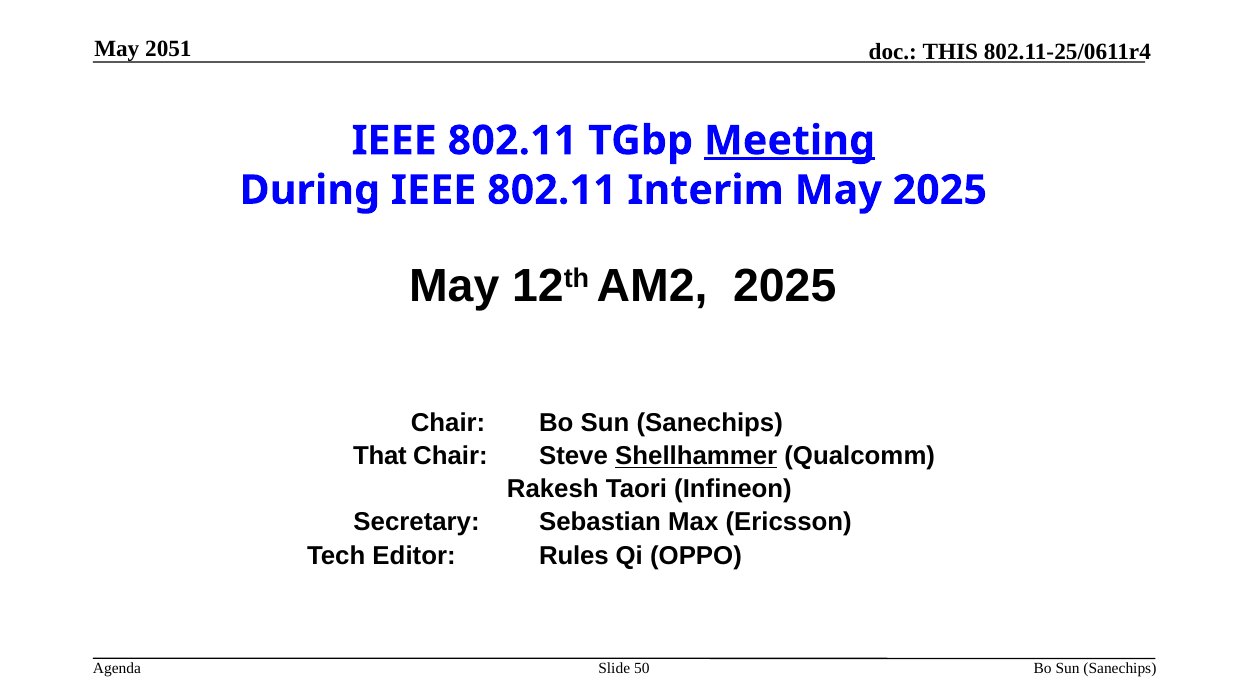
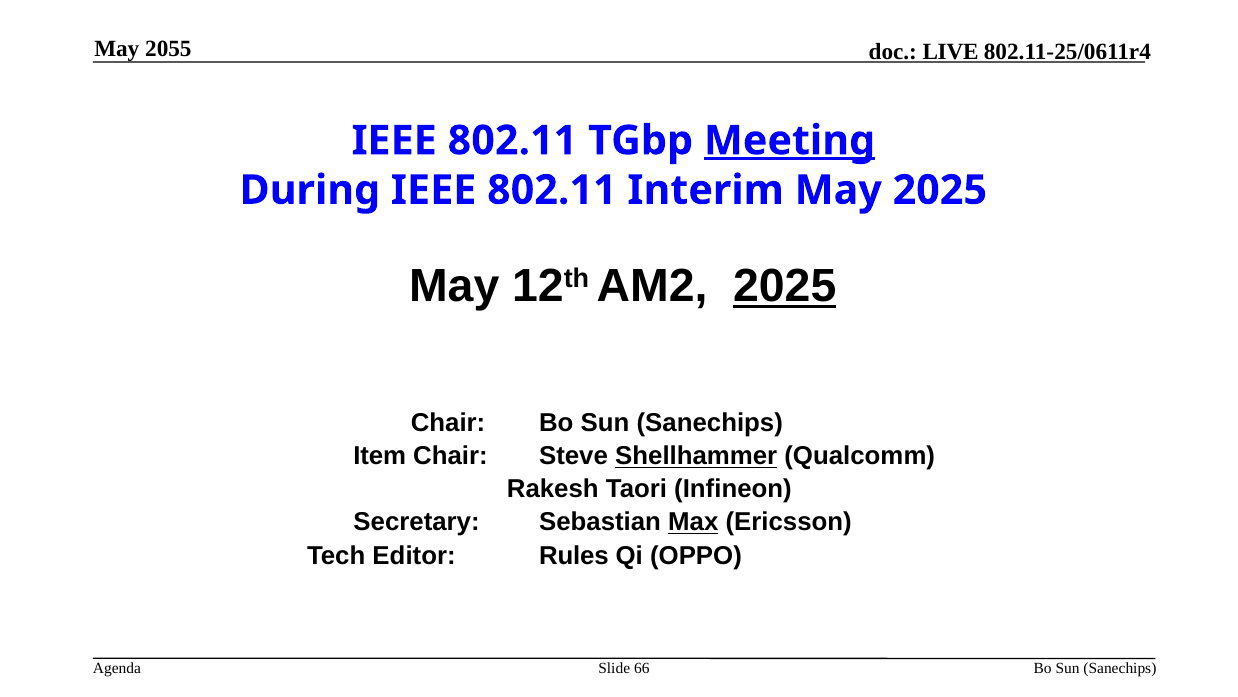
2051: 2051 -> 2055
THIS: THIS -> LIVE
2025 at (785, 286) underline: none -> present
That: That -> Item
Max underline: none -> present
50: 50 -> 66
